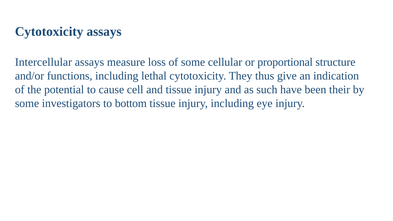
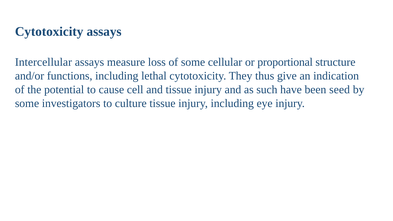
their: their -> seed
bottom: bottom -> culture
